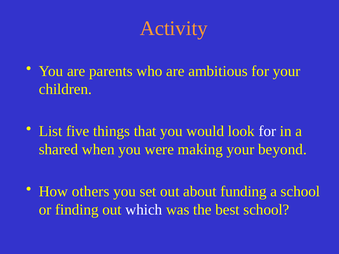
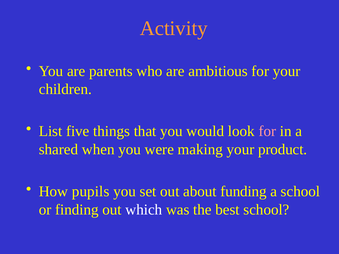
for at (267, 131) colour: white -> pink
beyond: beyond -> product
others: others -> pupils
